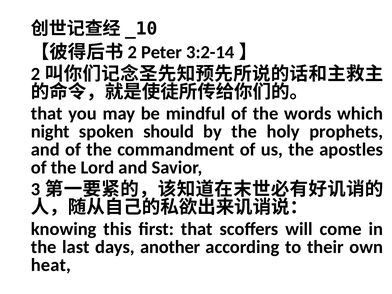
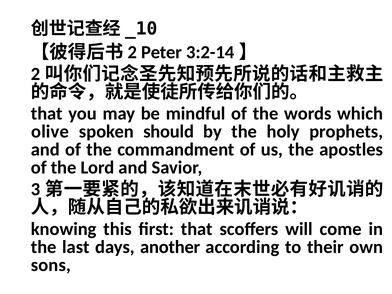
night: night -> olive
heat: heat -> sons
